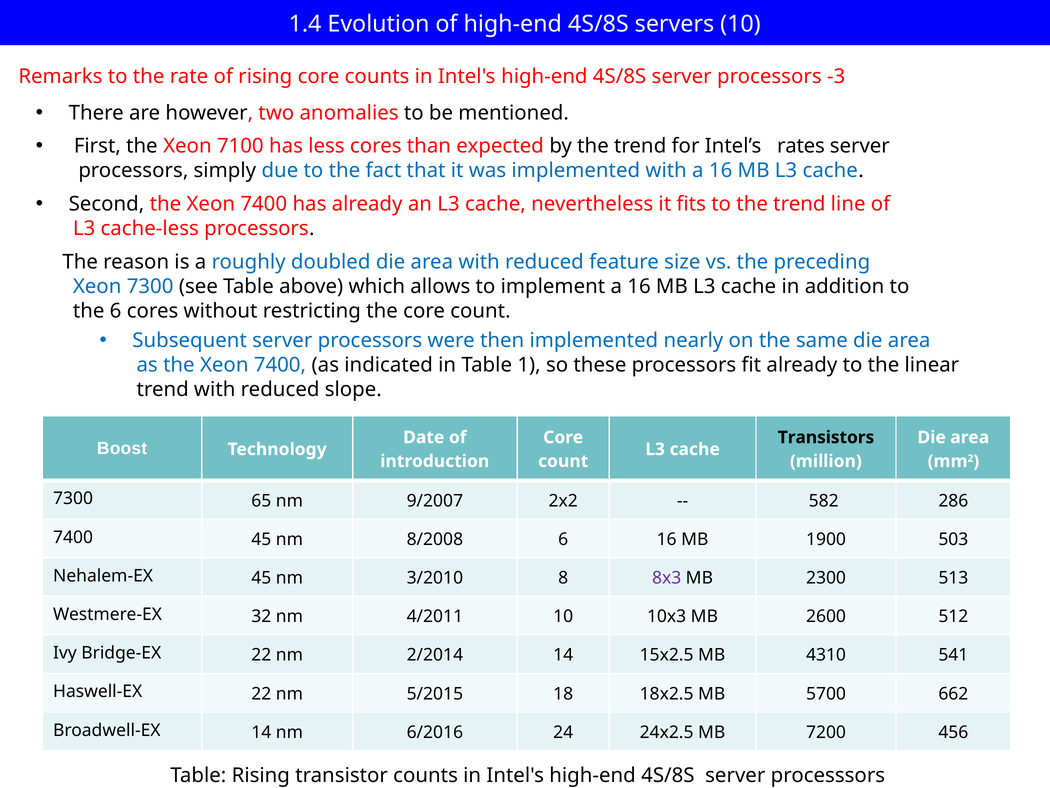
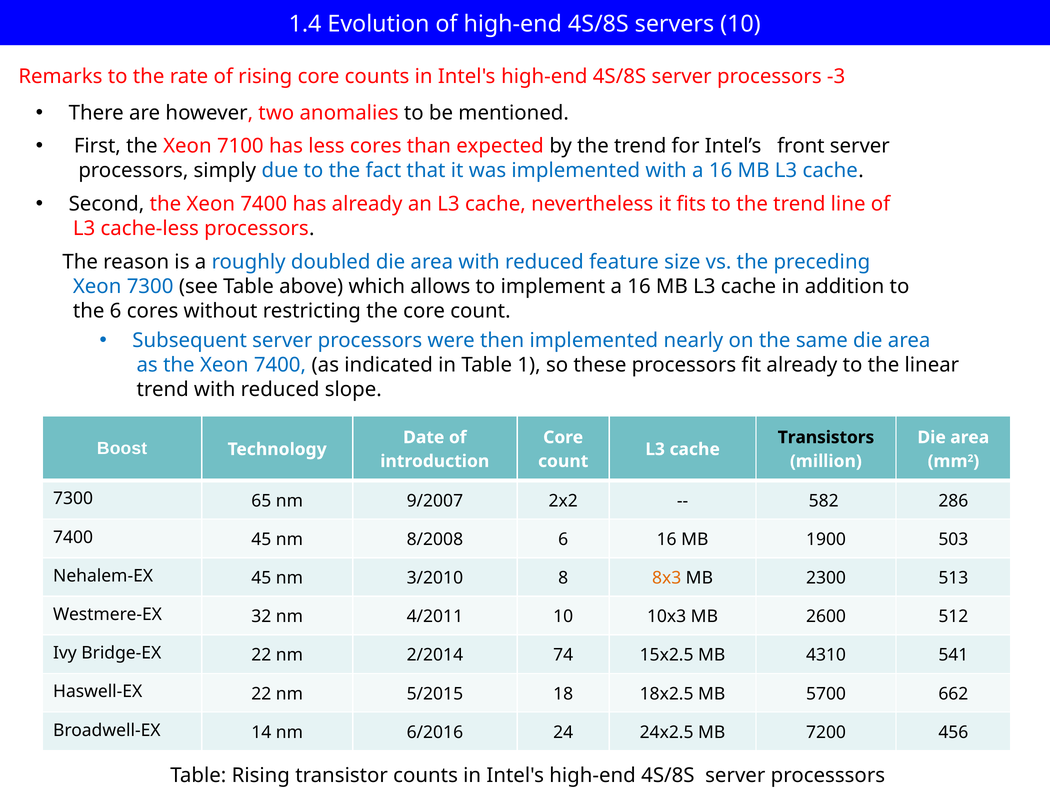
rates: rates -> front
8x3 colour: purple -> orange
2/2014 14: 14 -> 74
